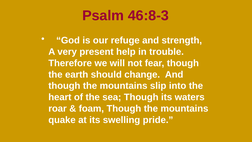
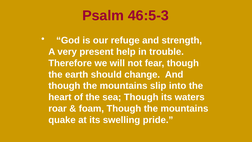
46:8-3: 46:8-3 -> 46:5-3
